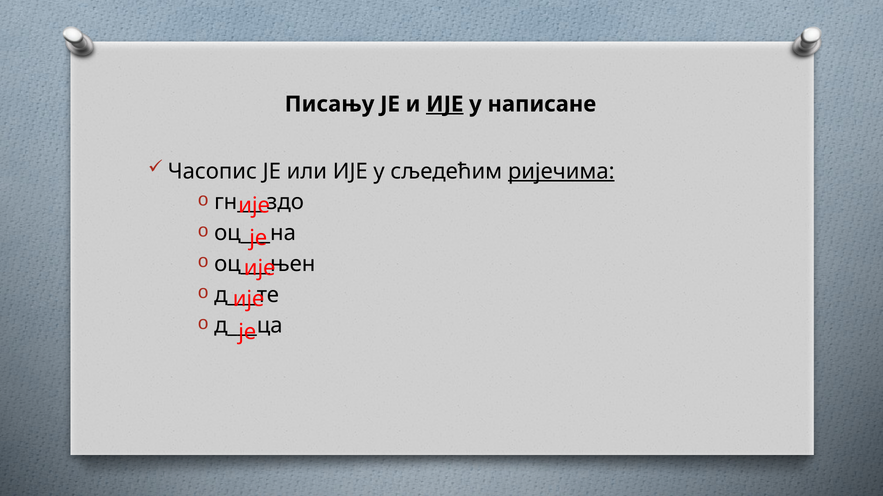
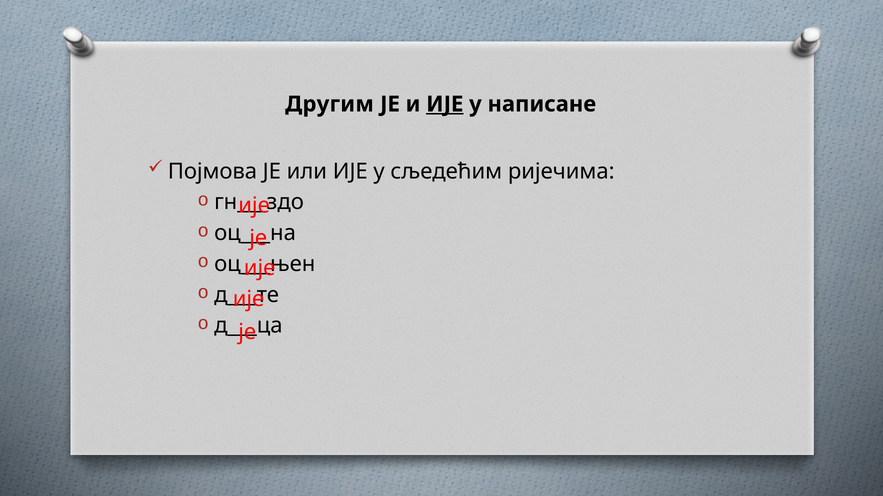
Писању: Писању -> Другим
Часопис: Часопис -> Појмова
ријечима underline: present -> none
